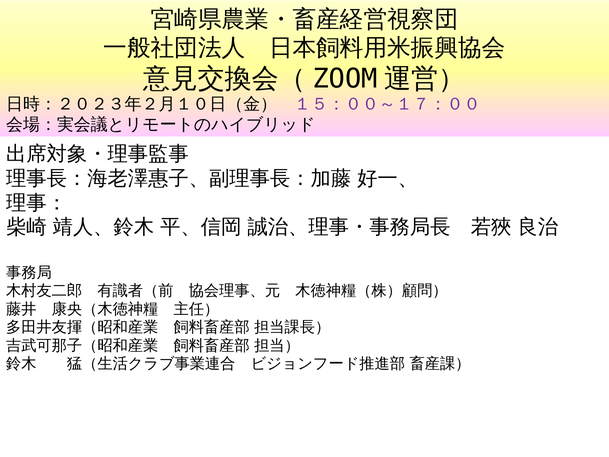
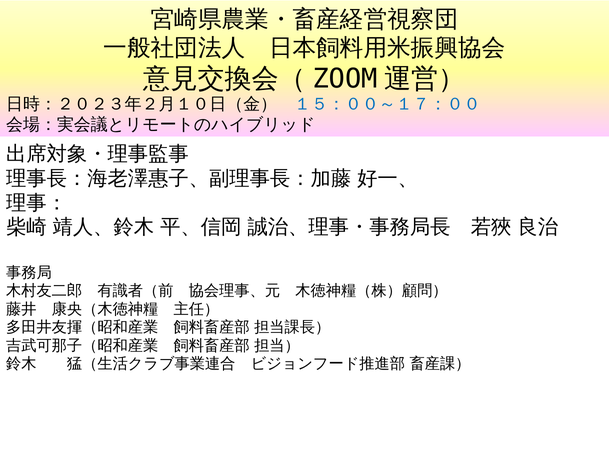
１５：００～１７：００ colour: purple -> blue
